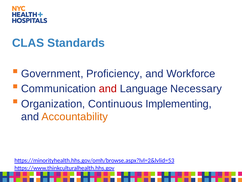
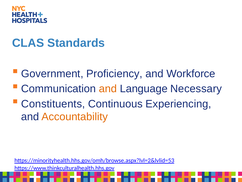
and at (108, 89) colour: red -> orange
Organization: Organization -> Constituents
Implementing: Implementing -> Experiencing
